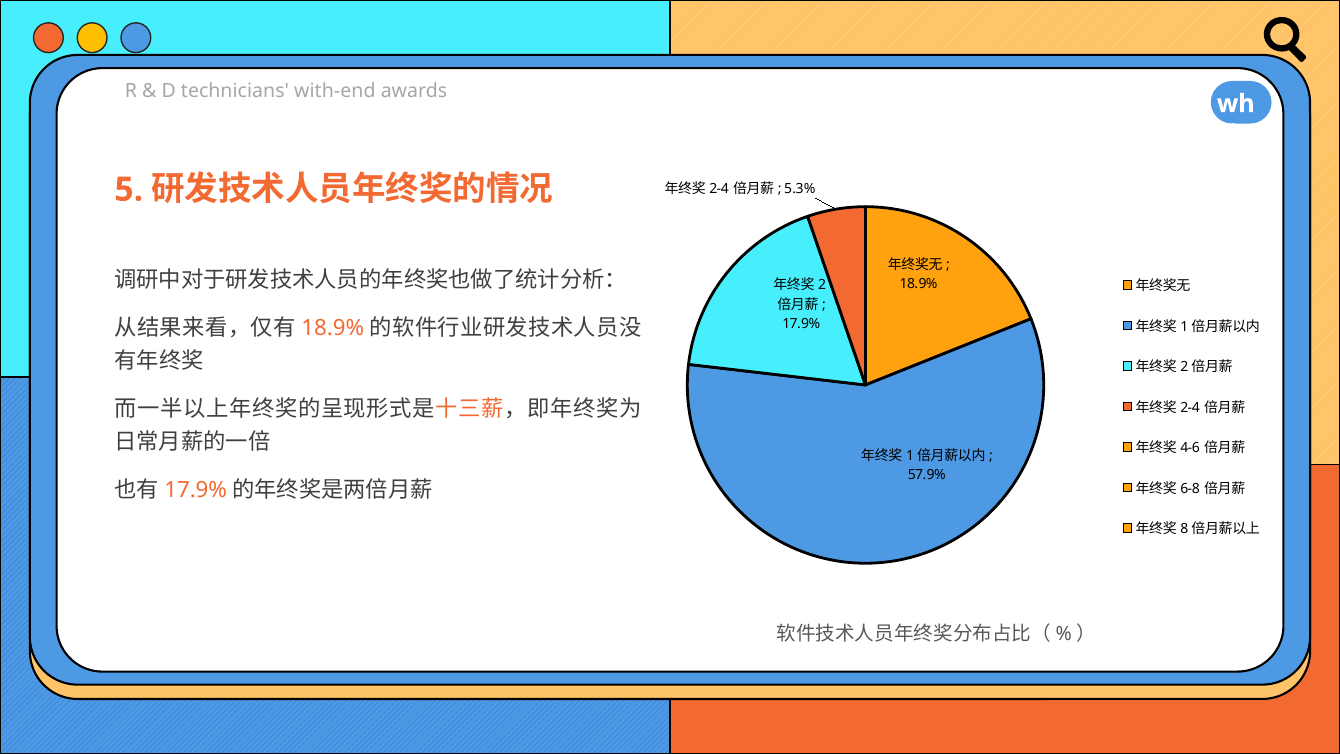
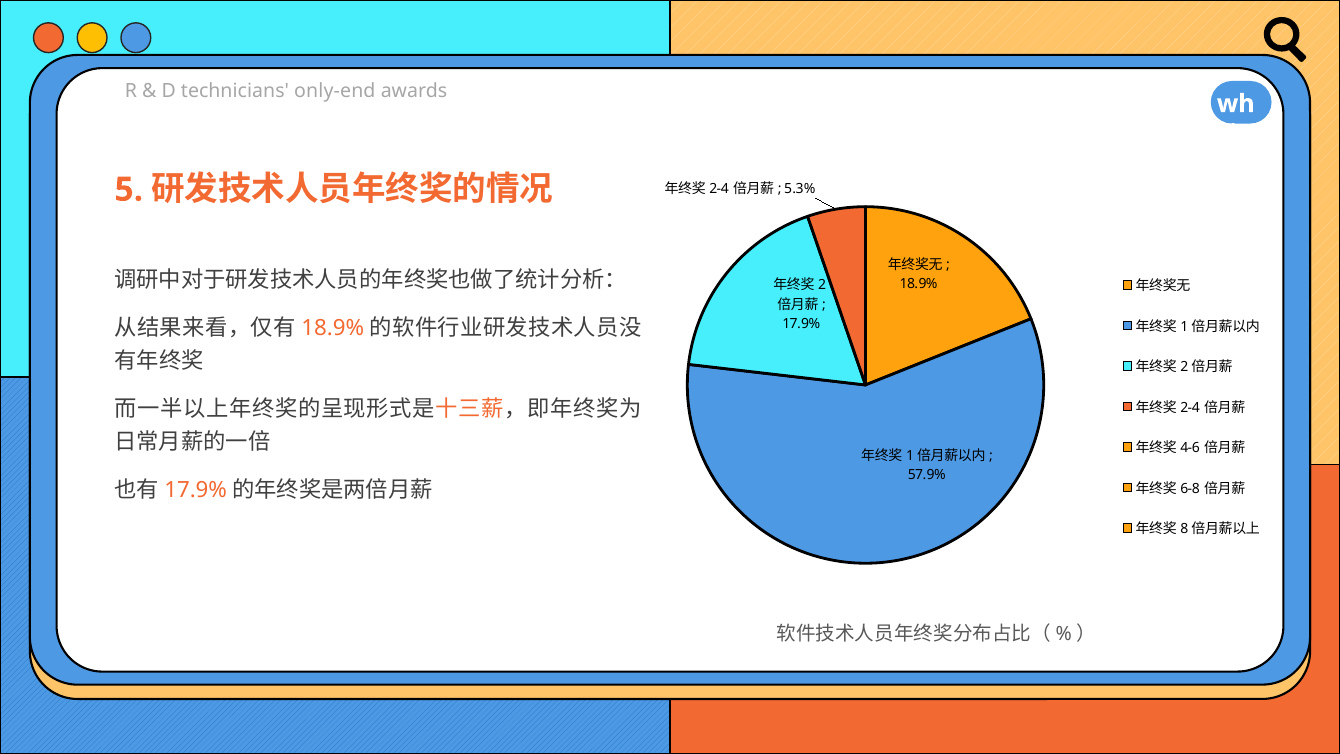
with-end: with-end -> only-end
